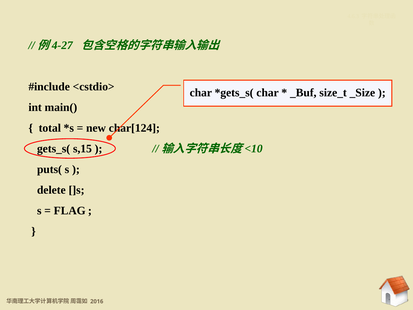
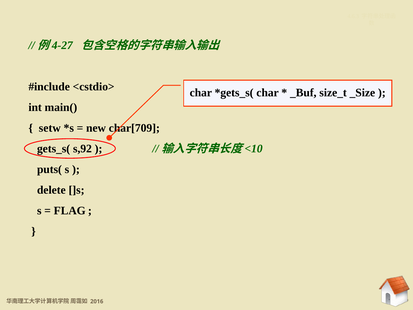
total: total -> setw
char[124: char[124 -> char[709
s,15: s,15 -> s,92
